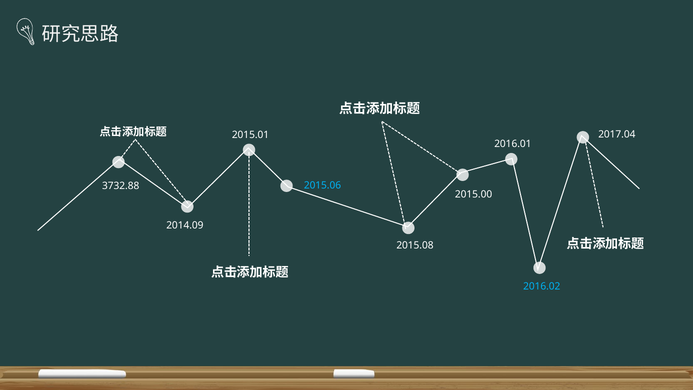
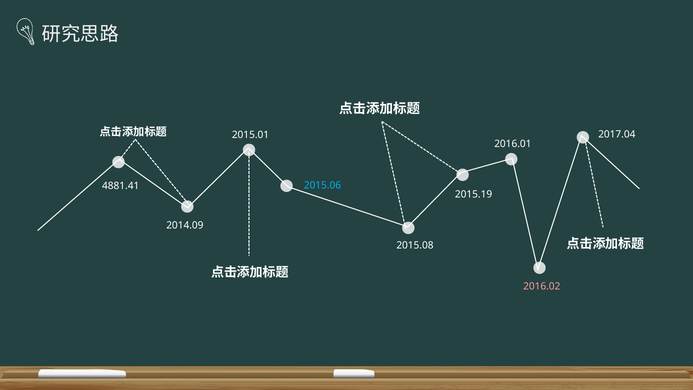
3732.88: 3732.88 -> 4881.41
2015.00: 2015.00 -> 2015.19
2016.02 colour: light blue -> pink
